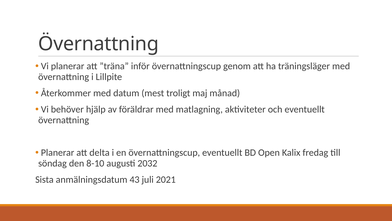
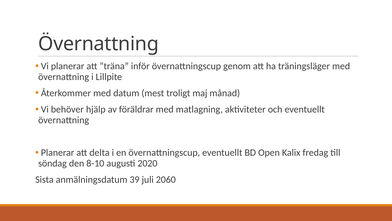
2032: 2032 -> 2020
43: 43 -> 39
2021: 2021 -> 2060
